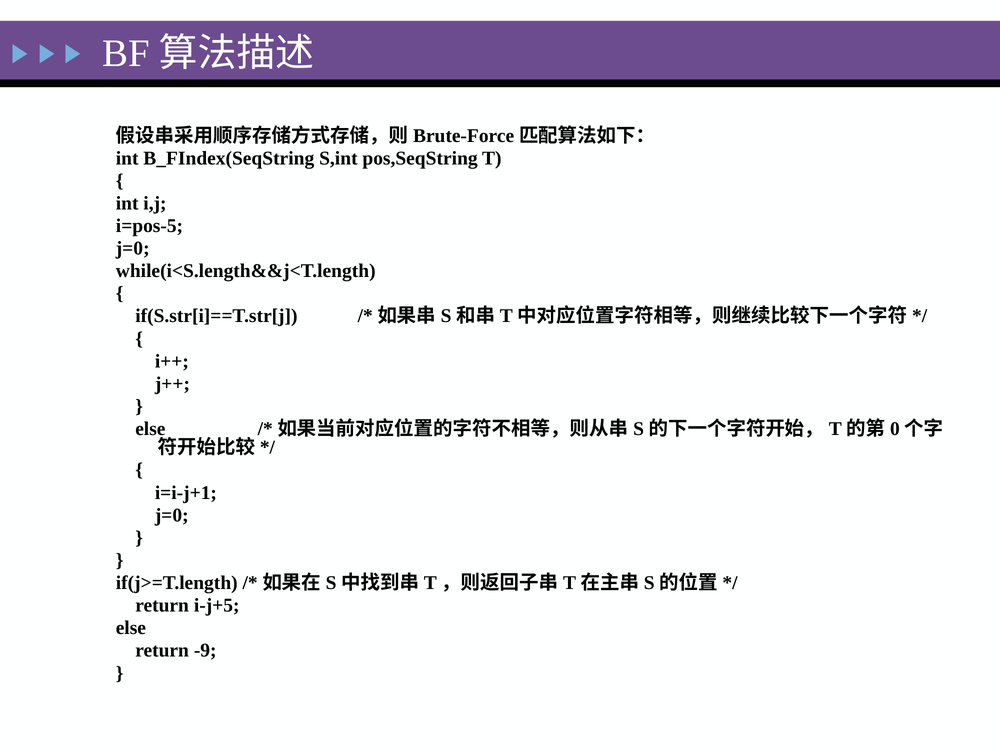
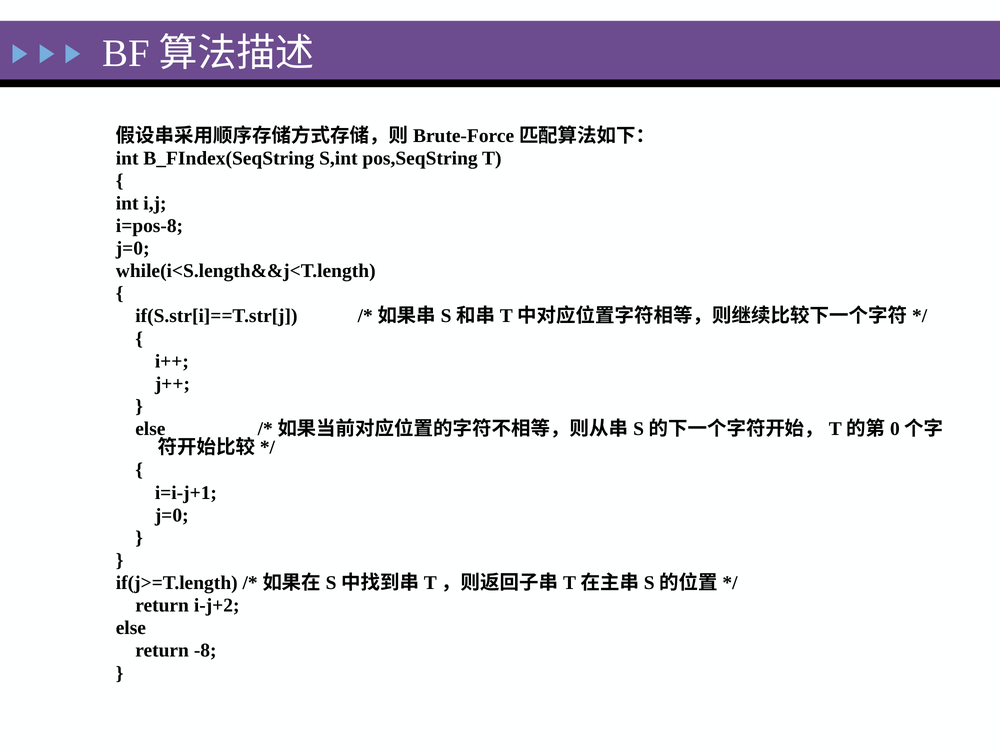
i=pos-5: i=pos-5 -> i=pos-8
i-j+5: i-j+5 -> i-j+2
-9: -9 -> -8
